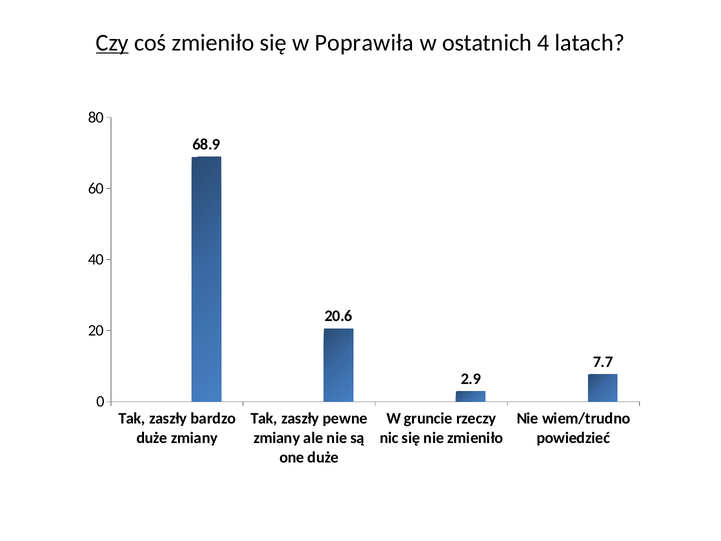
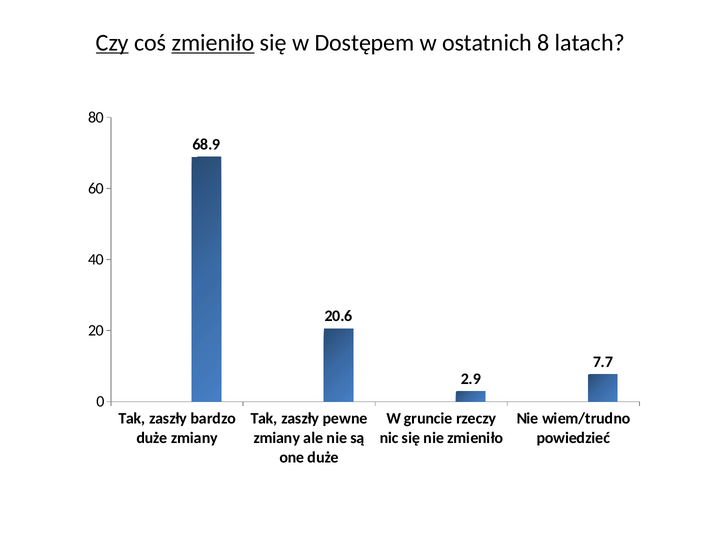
zmieniło at (213, 43) underline: none -> present
Poprawiła: Poprawiła -> Dostępem
4: 4 -> 8
